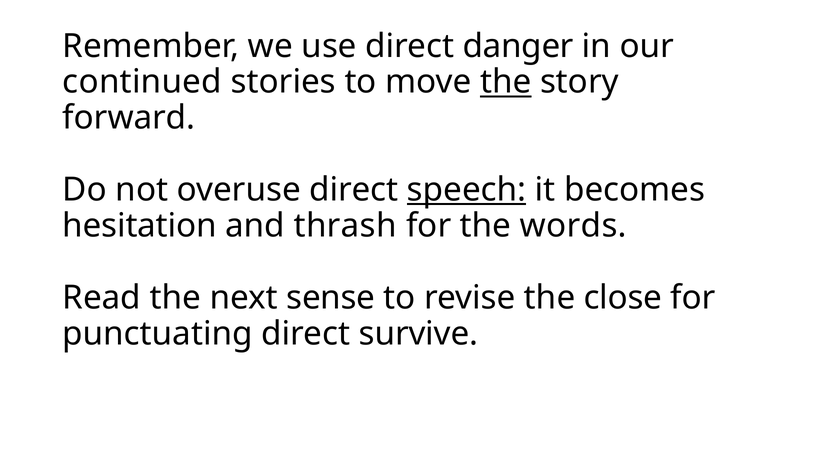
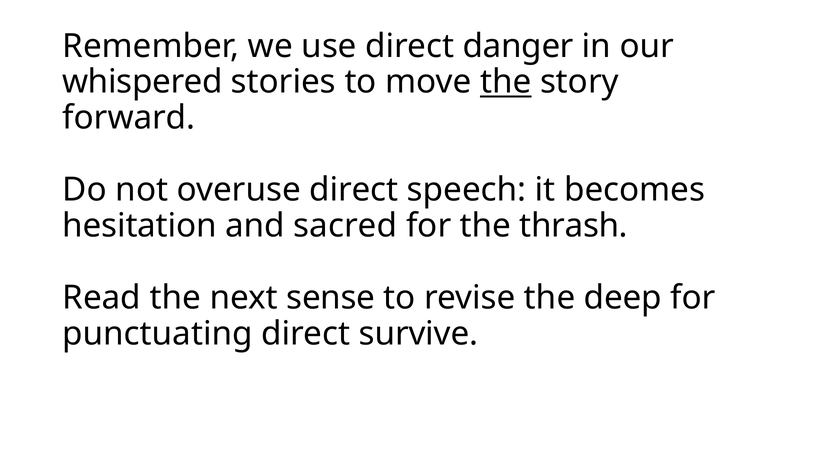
continued: continued -> whispered
speech underline: present -> none
thrash: thrash -> sacred
words: words -> thrash
close: close -> deep
